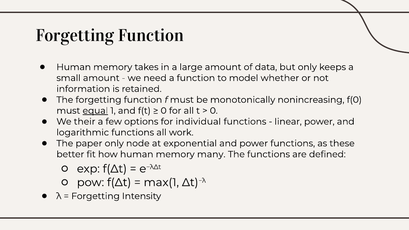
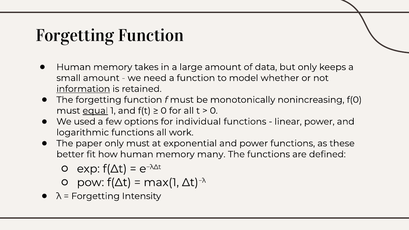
information underline: none -> present
their: their -> used
only node: node -> must
